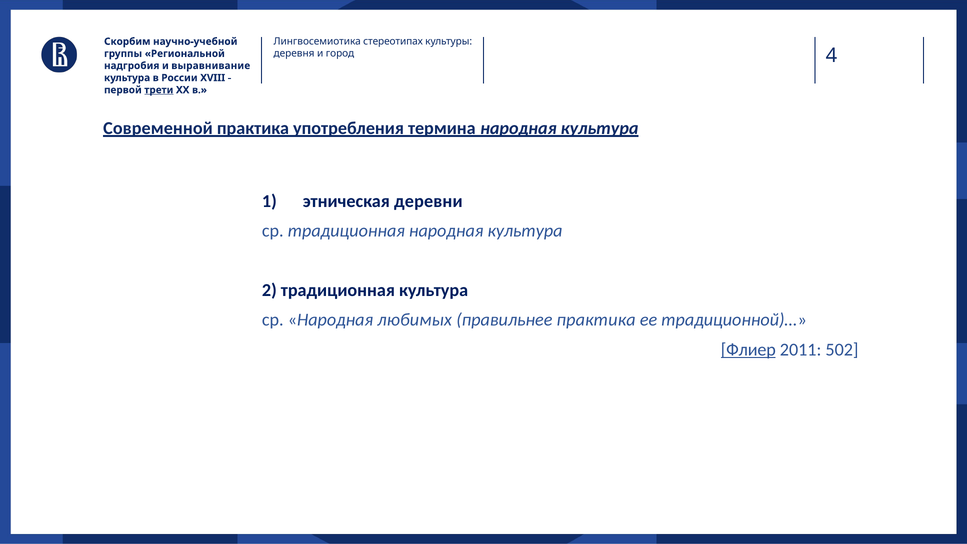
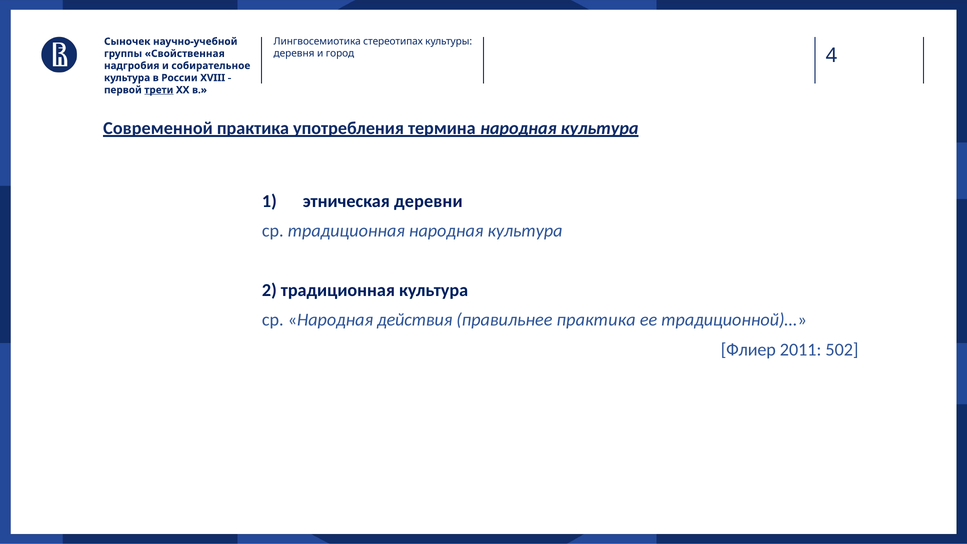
Скорбим: Скорбим -> Сыночек
Региональной: Региональной -> Свойственная
выравнивание: выравнивание -> собирательное
любимых: любимых -> действия
Флиер underline: present -> none
